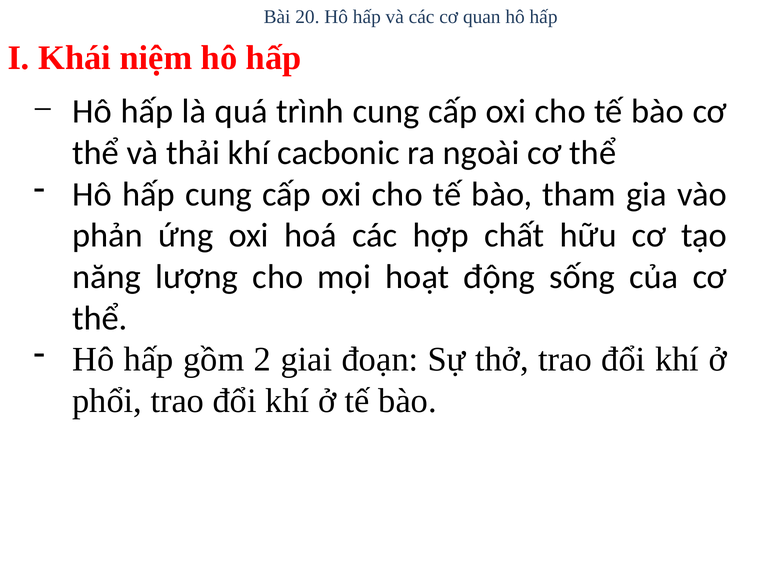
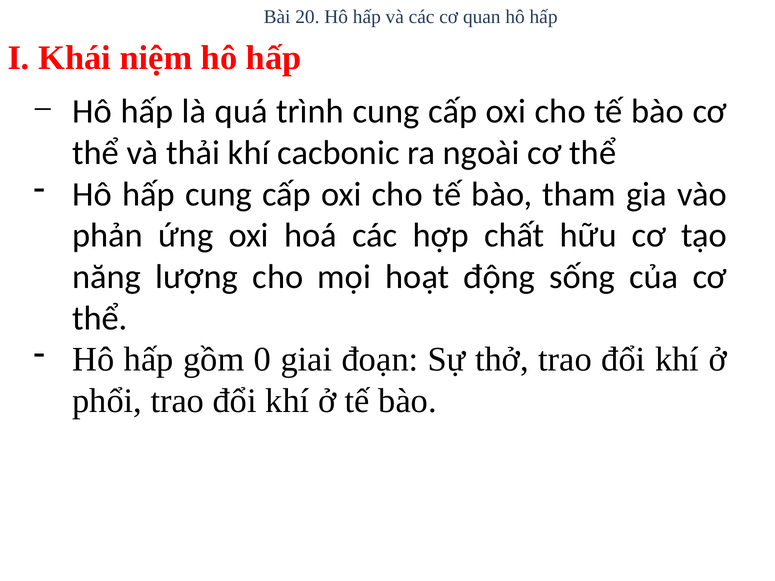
2: 2 -> 0
